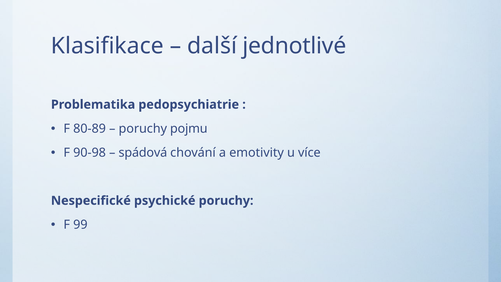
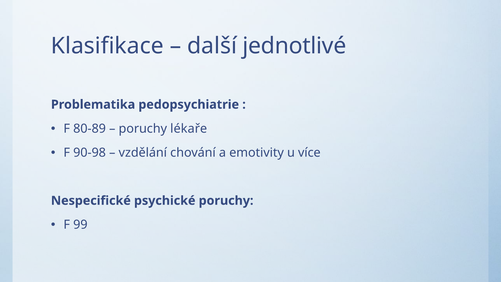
pojmu: pojmu -> lékaře
spádová: spádová -> vzdělání
